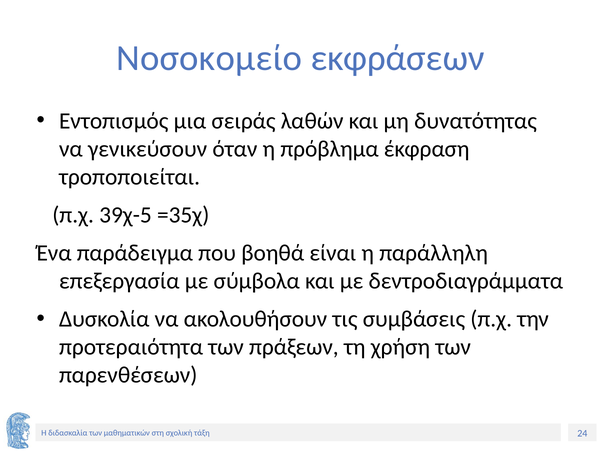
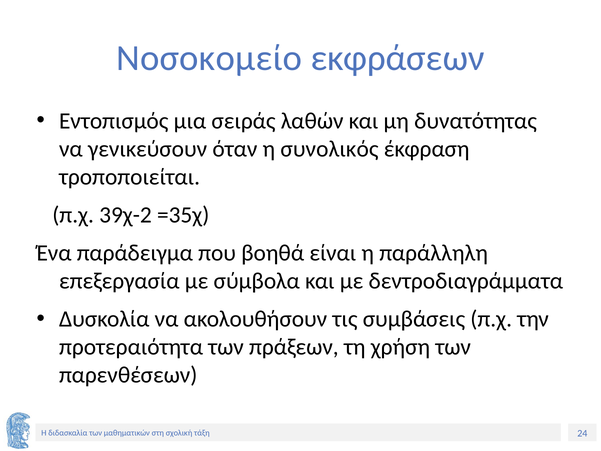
πρόβλημα: πρόβλημα -> συνολικός
39χ-5: 39χ-5 -> 39χ-2
